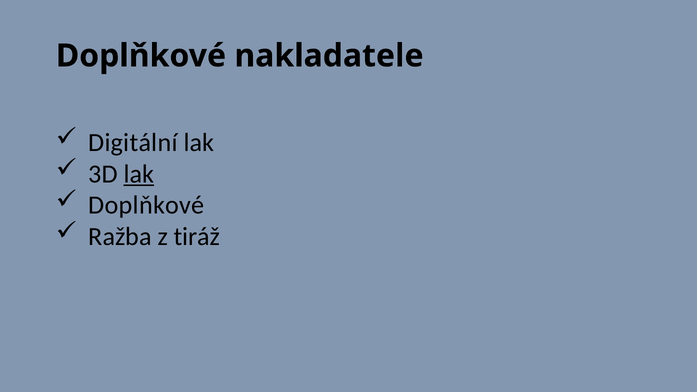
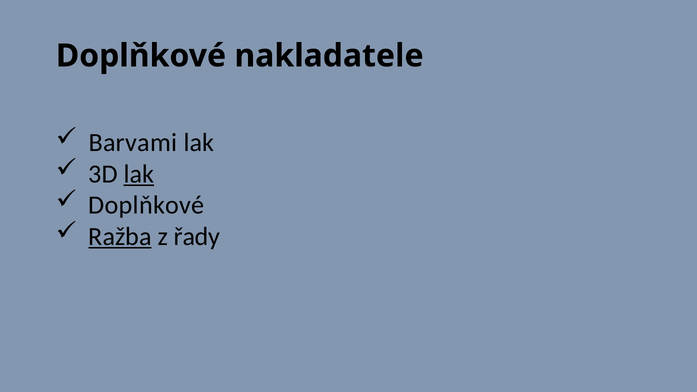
Digitální: Digitální -> Barvami
Ražba underline: none -> present
tiráž: tiráž -> řady
